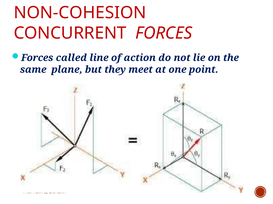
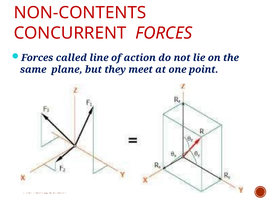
NON-COHESION: NON-COHESION -> NON-CONTENTS
